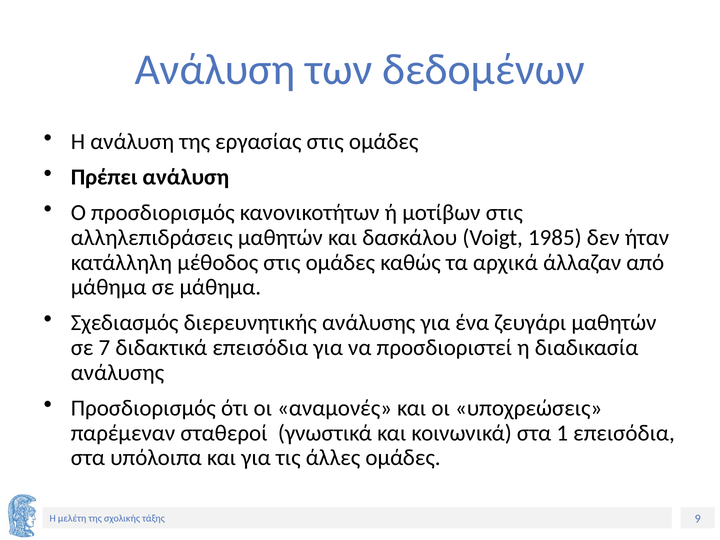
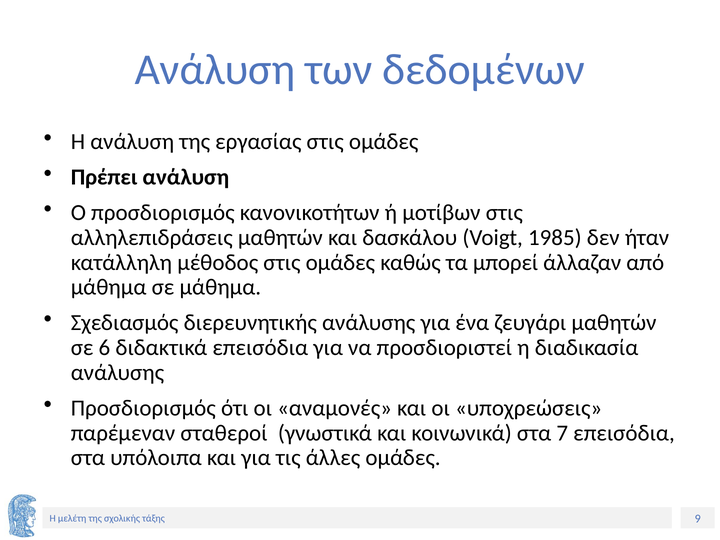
αρχικά: αρχικά -> μπορεί
7: 7 -> 6
1: 1 -> 7
